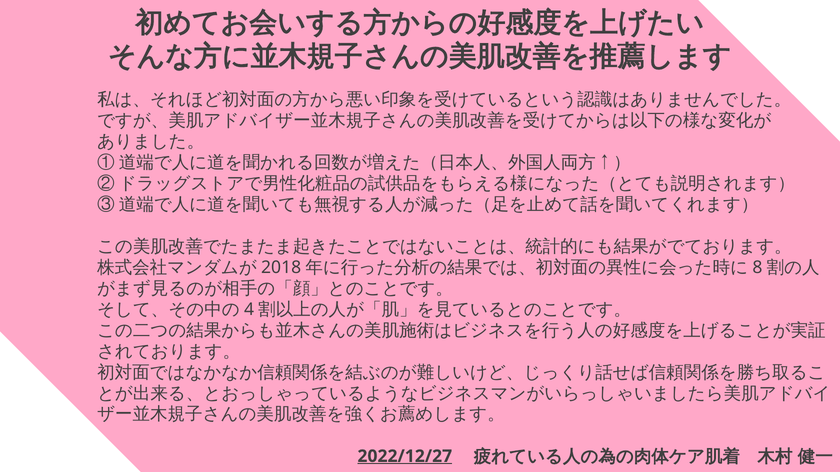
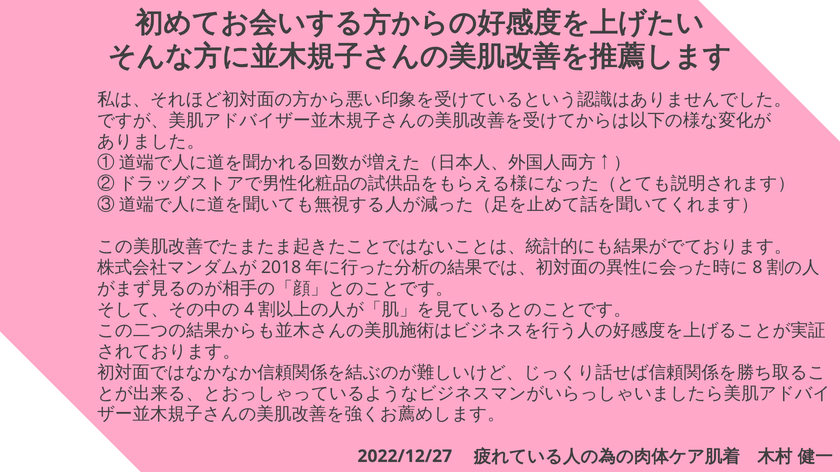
2022/12/27 underline: present -> none
